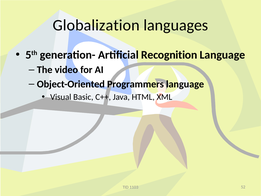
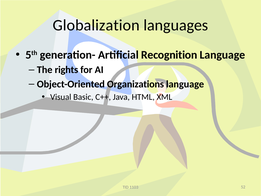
video: video -> rights
Programmers: Programmers -> Organizations
